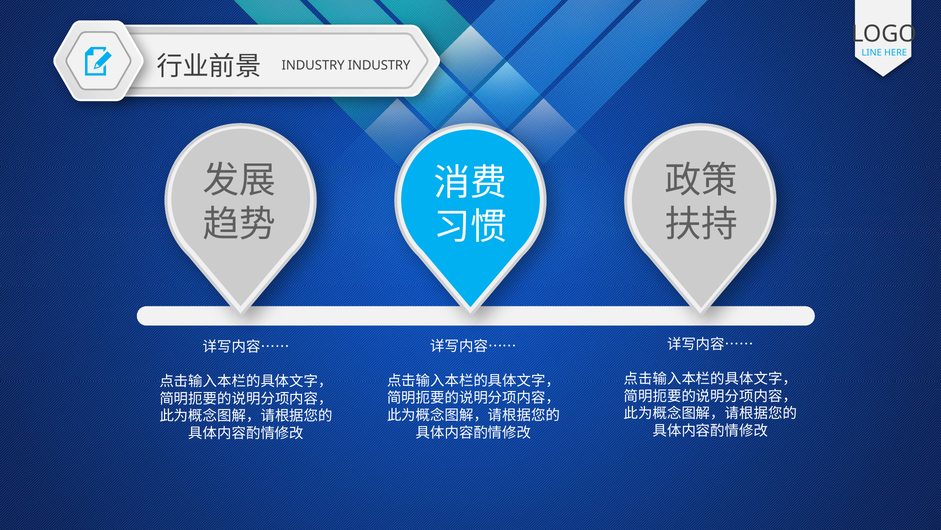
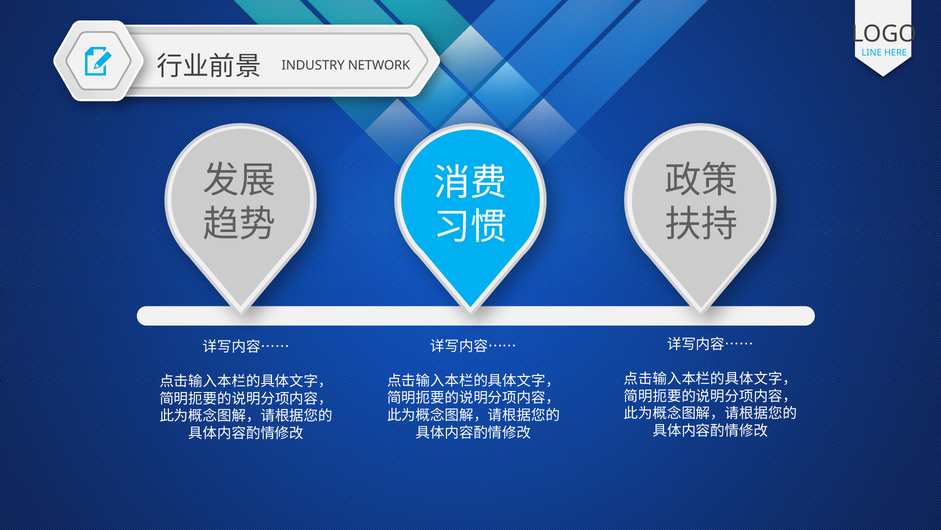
INDUSTRY INDUSTRY: INDUSTRY -> NETWORK
